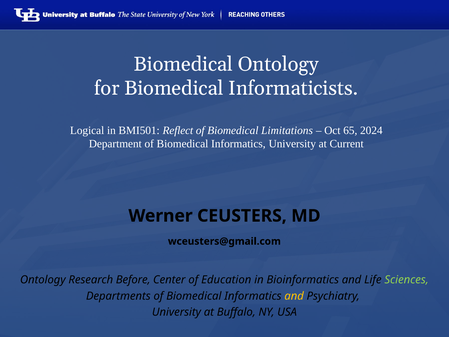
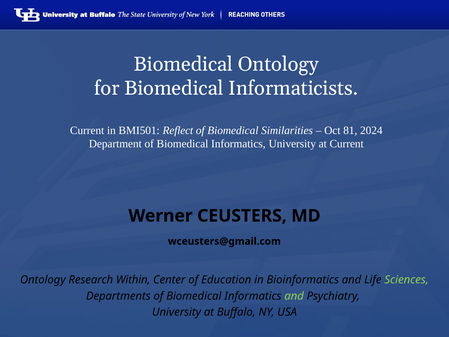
Logical at (87, 130): Logical -> Current
Limitations: Limitations -> Similarities
65: 65 -> 81
Before: Before -> Within
and at (294, 296) colour: yellow -> light green
